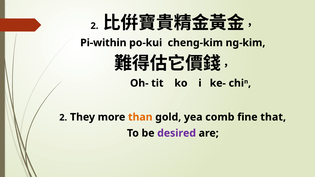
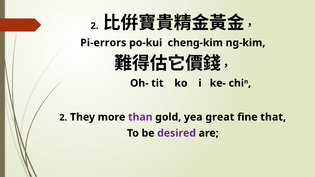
Pi-within: Pi-within -> Pi-errors
than colour: orange -> purple
comb: comb -> great
